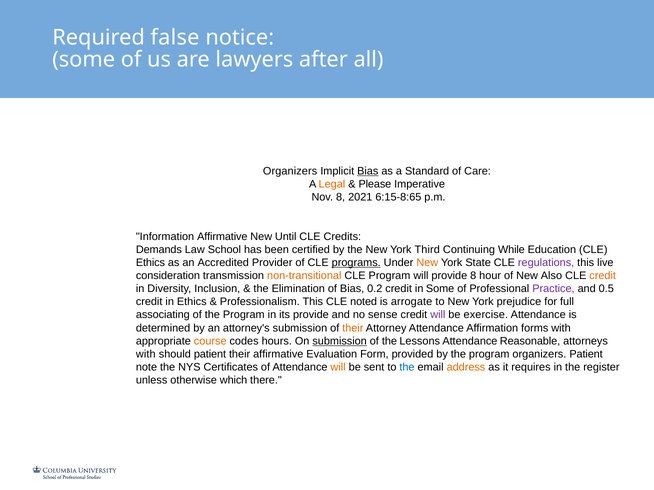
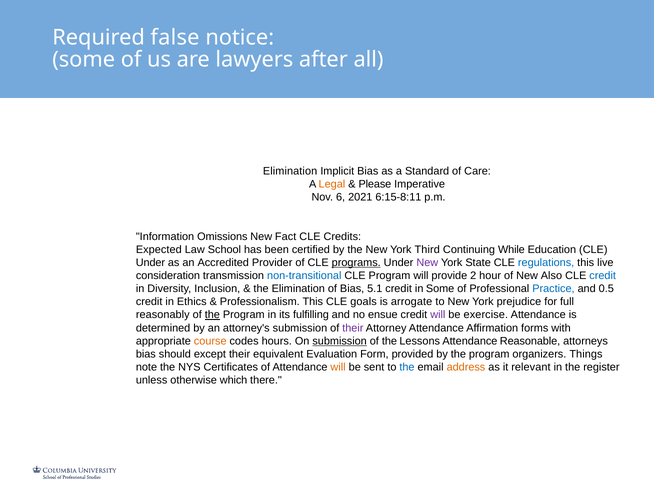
Organizers at (290, 171): Organizers -> Elimination
Bias at (368, 171) underline: present -> none
Nov 8: 8 -> 6
6:15-8:65: 6:15-8:65 -> 6:15-8:11
Information Affirmative: Affirmative -> Omissions
Until: Until -> Fact
Demands: Demands -> Expected
Ethics at (150, 263): Ethics -> Under
New at (427, 263) colour: orange -> purple
regulations colour: purple -> blue
non-transitional colour: orange -> blue
provide 8: 8 -> 2
credit at (603, 276) colour: orange -> blue
0.2: 0.2 -> 5.1
Practice colour: purple -> blue
noted: noted -> goals
associating: associating -> reasonably
the at (212, 315) underline: none -> present
its provide: provide -> fulfilling
sense: sense -> ensue
their at (353, 328) colour: orange -> purple
with at (146, 354): with -> bias
should patient: patient -> except
their affirmative: affirmative -> equivalent
organizers Patient: Patient -> Things
requires: requires -> relevant
